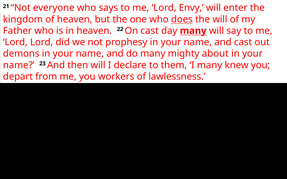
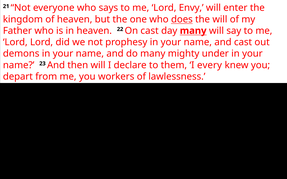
about: about -> under
I many: many -> every
